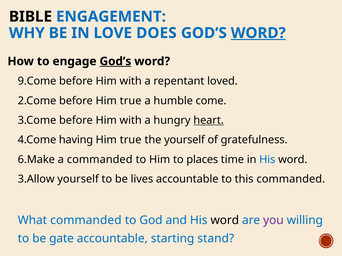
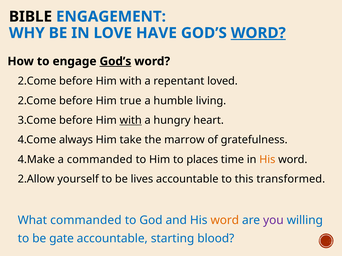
DOES: DOES -> HAVE
9.Come at (37, 81): 9.Come -> 2.Come
come: come -> living
with at (131, 121) underline: none -> present
heart underline: present -> none
having: having -> always
true at (131, 140): true -> take
the yourself: yourself -> marrow
6.Make: 6.Make -> 4.Make
His at (267, 160) colour: blue -> orange
3.Allow: 3.Allow -> 2.Allow
this commanded: commanded -> transformed
word at (225, 221) colour: black -> orange
stand: stand -> blood
